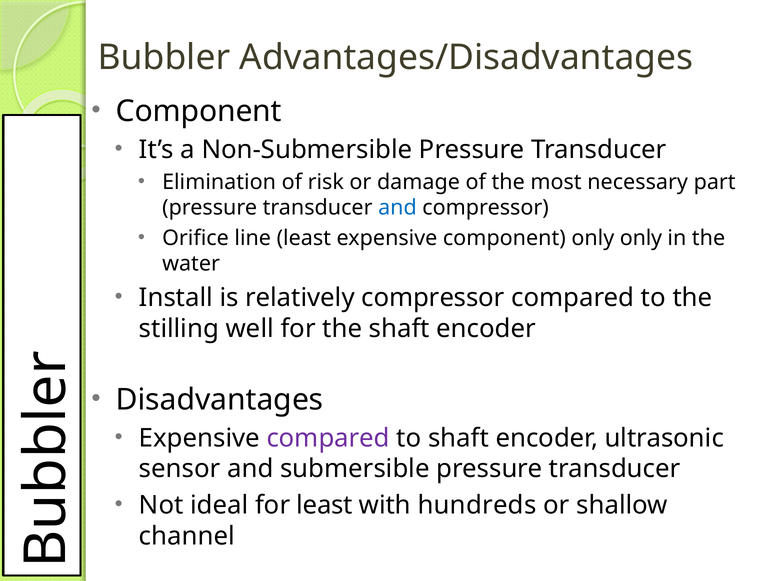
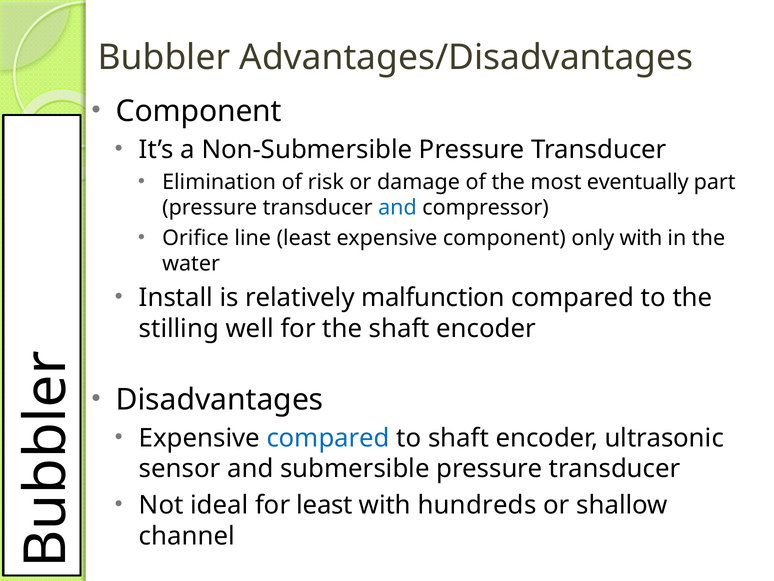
necessary: necessary -> eventually
only only: only -> with
relatively compressor: compressor -> malfunction
compared at (328, 438) colour: purple -> blue
